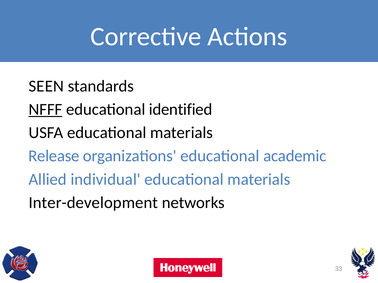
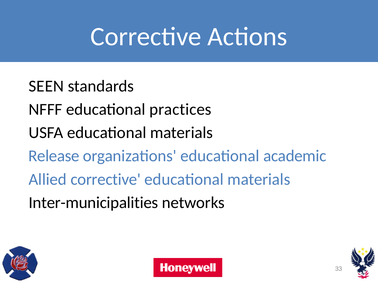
NFFF underline: present -> none
identified: identified -> practices
Allied individual: individual -> corrective
Inter-development: Inter-development -> Inter-municipalities
